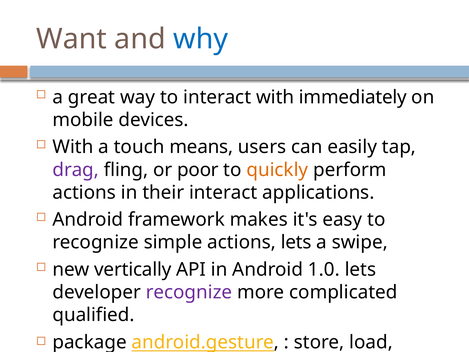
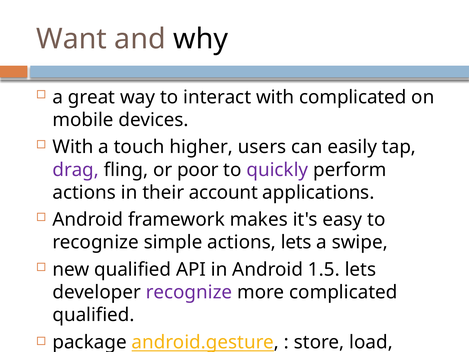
why colour: blue -> black
with immediately: immediately -> complicated
means: means -> higher
quickly colour: orange -> purple
their interact: interact -> account
new vertically: vertically -> qualified
1.0: 1.0 -> 1.5
